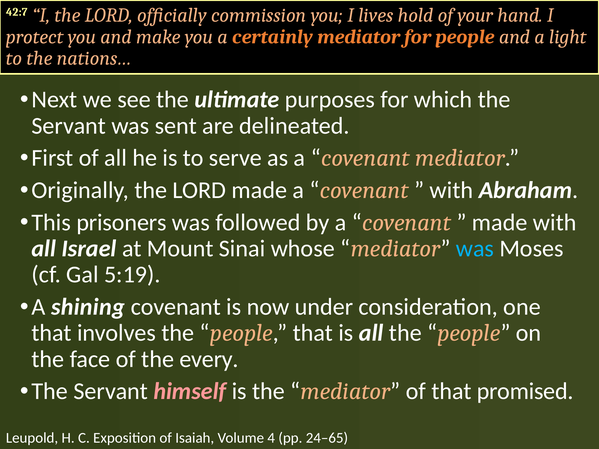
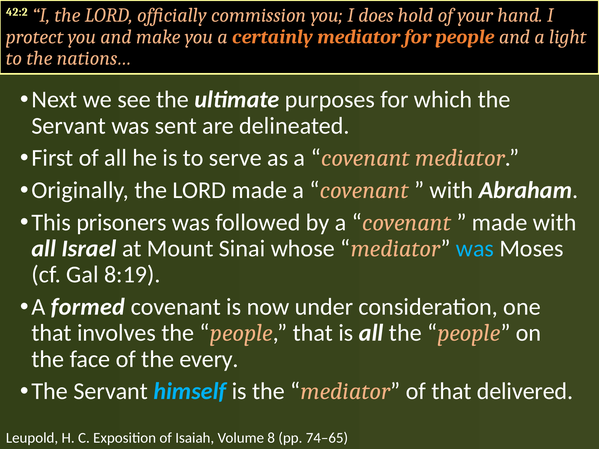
42:7: 42:7 -> 42:2
lives: lives -> does
5:19: 5:19 -> 8:19
shining: shining -> formed
himself colour: pink -> light blue
promised: promised -> delivered
4: 4 -> 8
24–65: 24–65 -> 74–65
